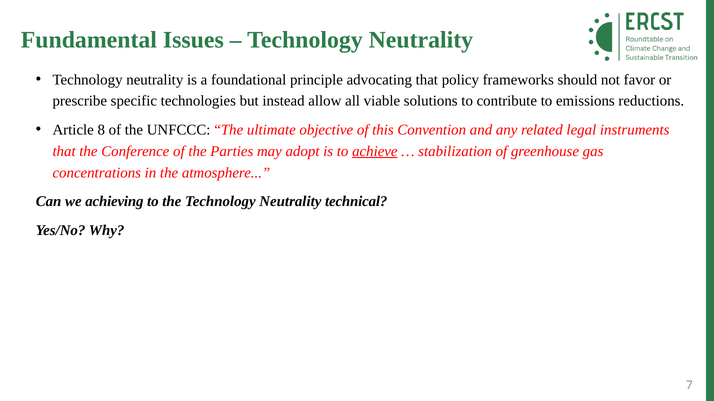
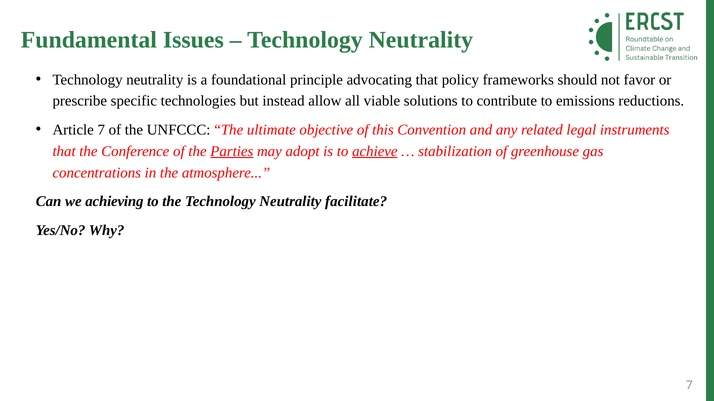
Article 8: 8 -> 7
Parties underline: none -> present
technical: technical -> facilitate
